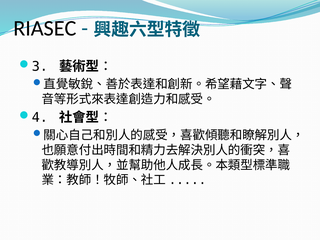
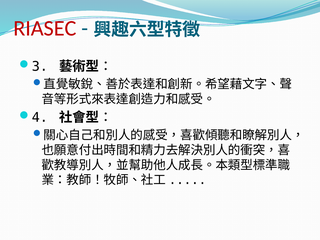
RIASEC colour: black -> red
